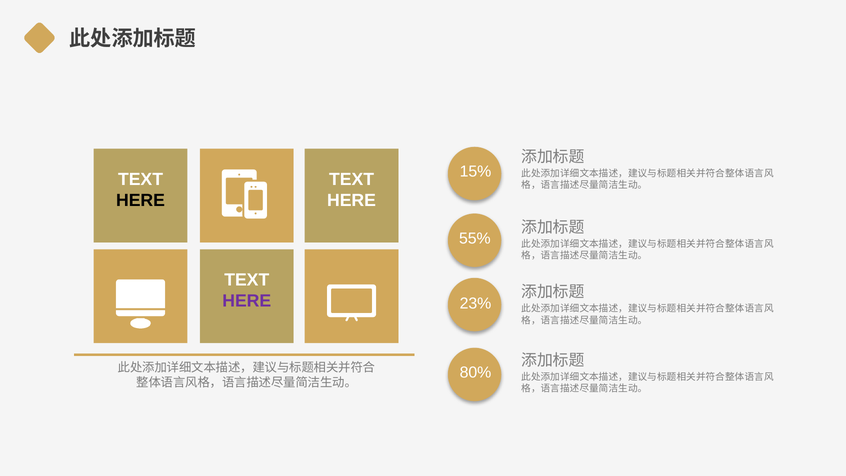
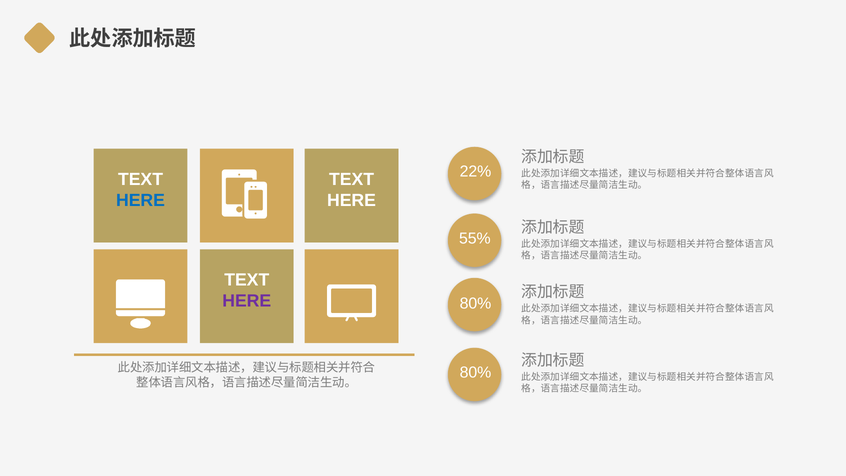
15%: 15% -> 22%
HERE at (140, 200) colour: black -> blue
23% at (476, 303): 23% -> 80%
